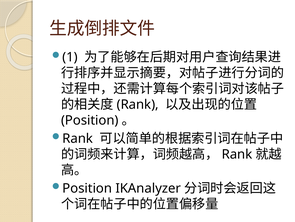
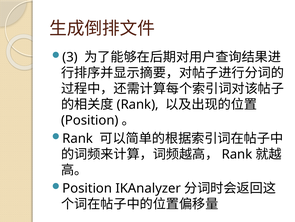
1: 1 -> 3
